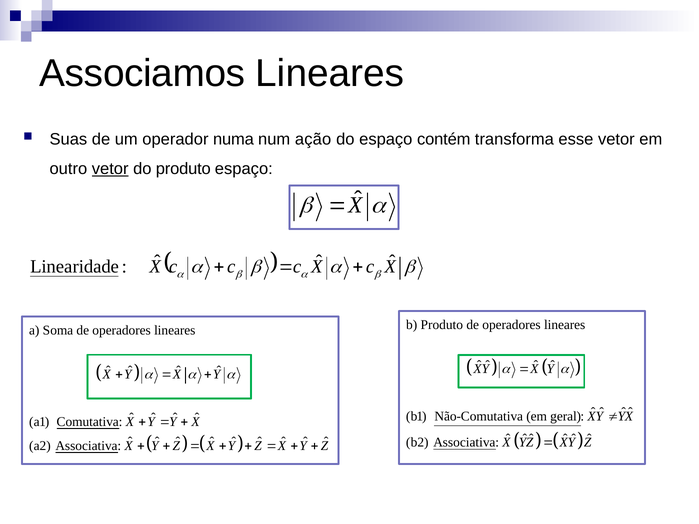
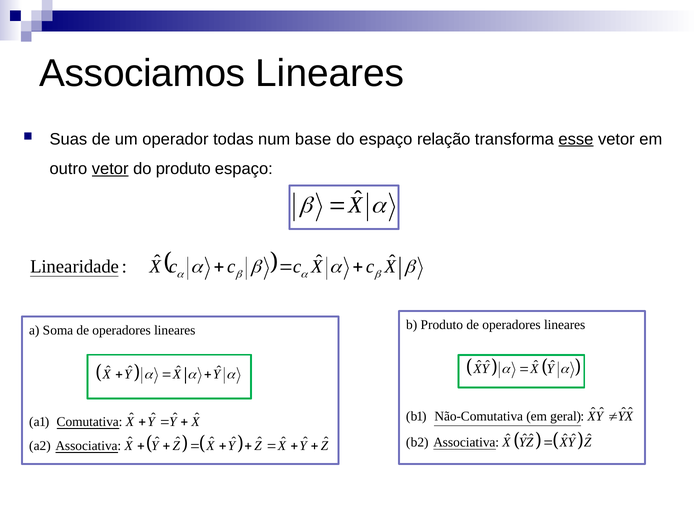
numa: numa -> todas
ação: ação -> base
contém: contém -> relação
esse underline: none -> present
